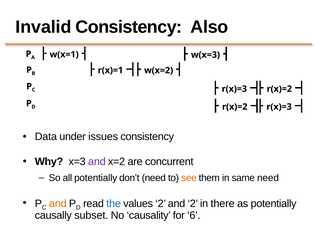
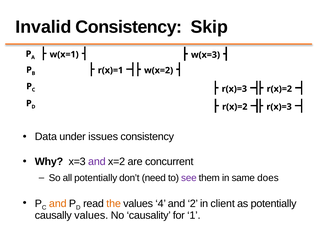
Also: Also -> Skip
see colour: orange -> purple
same need: need -> does
the colour: blue -> orange
values 2: 2 -> 4
there: there -> client
causally subset: subset -> values
6: 6 -> 1
